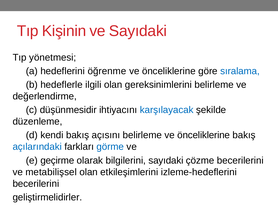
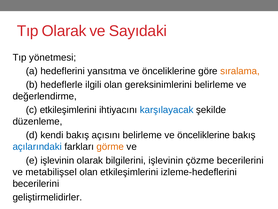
Tıp Kişinin: Kişinin -> Olarak
öğrenme: öğrenme -> yansıtma
sıralama colour: blue -> orange
c düşünmesidir: düşünmesidir -> etkileşimlerini
görme colour: blue -> orange
e geçirme: geçirme -> işlevinin
bilgilerini sayıdaki: sayıdaki -> işlevinin
